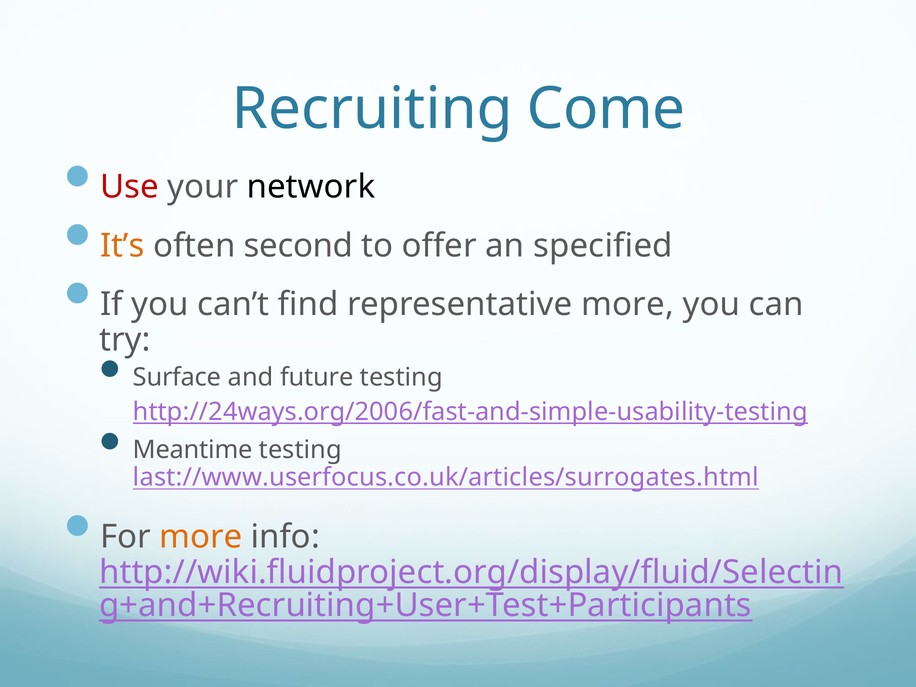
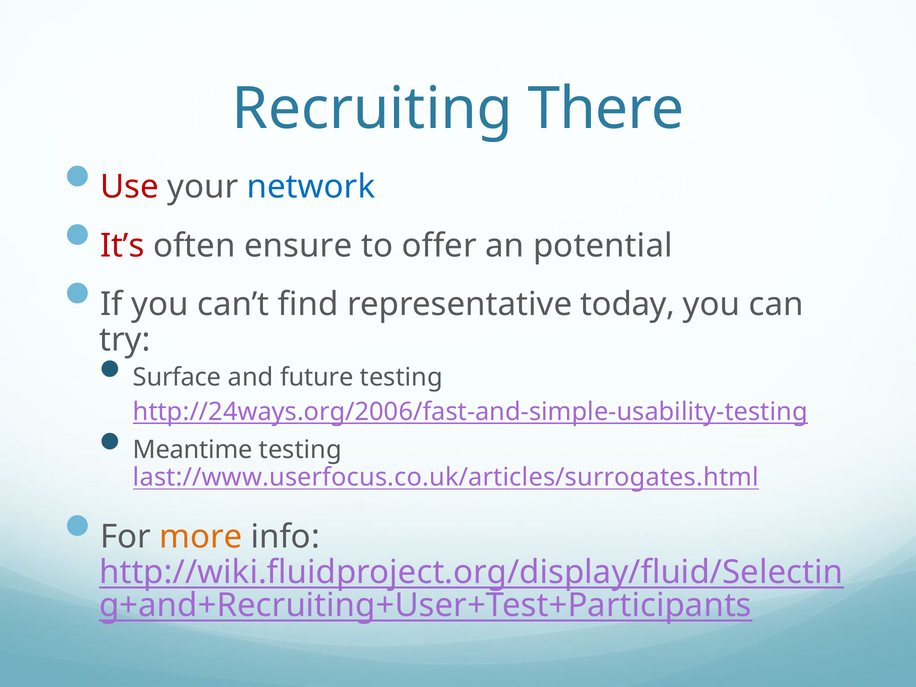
Come: Come -> There
network colour: black -> blue
It’s colour: orange -> red
second: second -> ensure
specified: specified -> potential
representative more: more -> today
